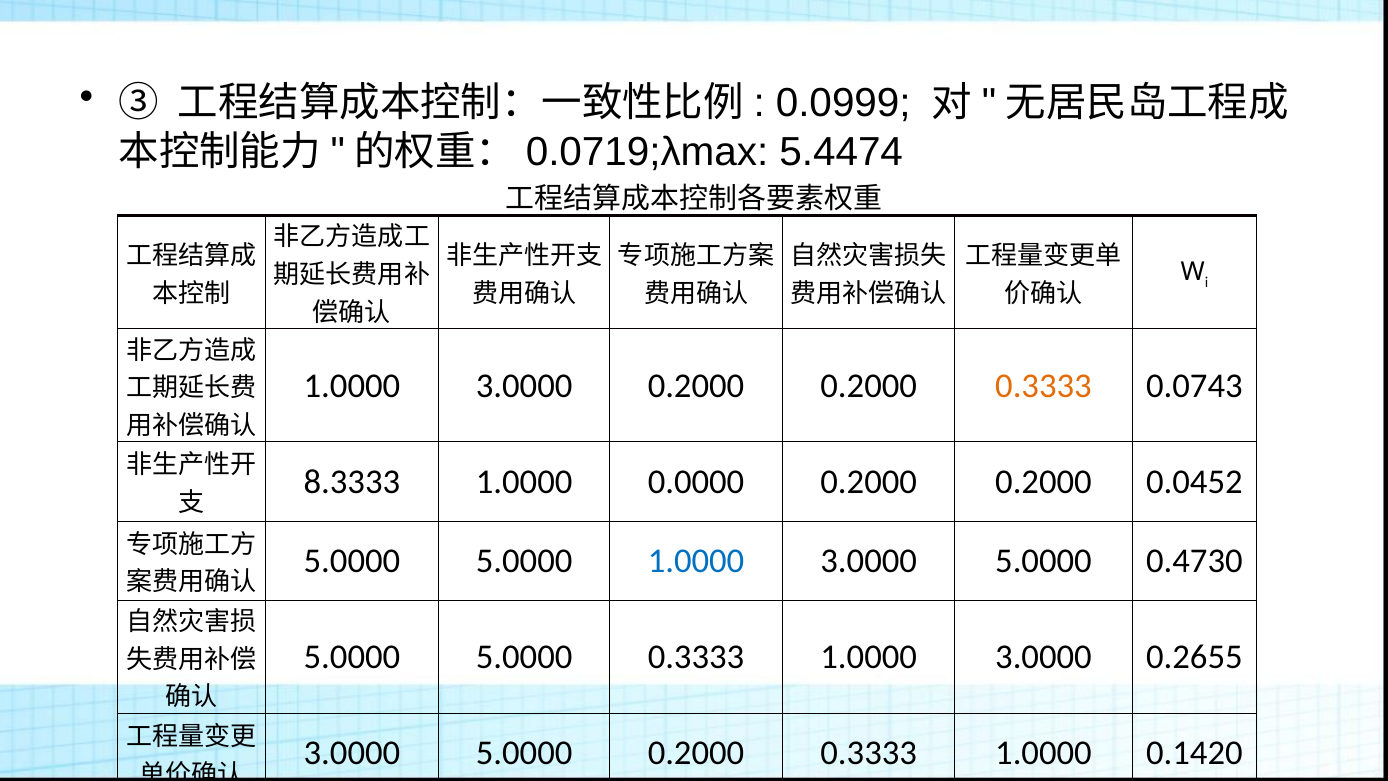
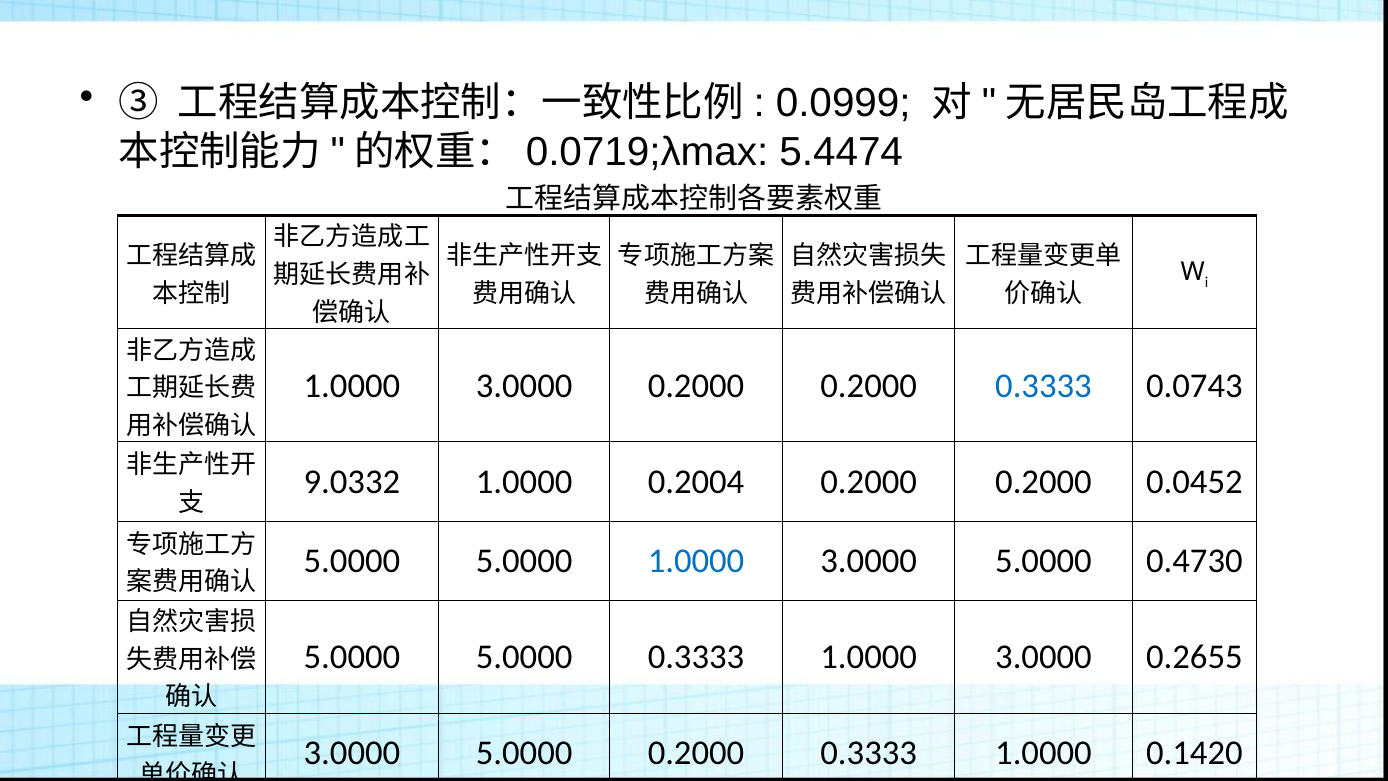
0.3333 at (1043, 386) colour: orange -> blue
8.3333: 8.3333 -> 9.0332
0.0000: 0.0000 -> 0.2004
